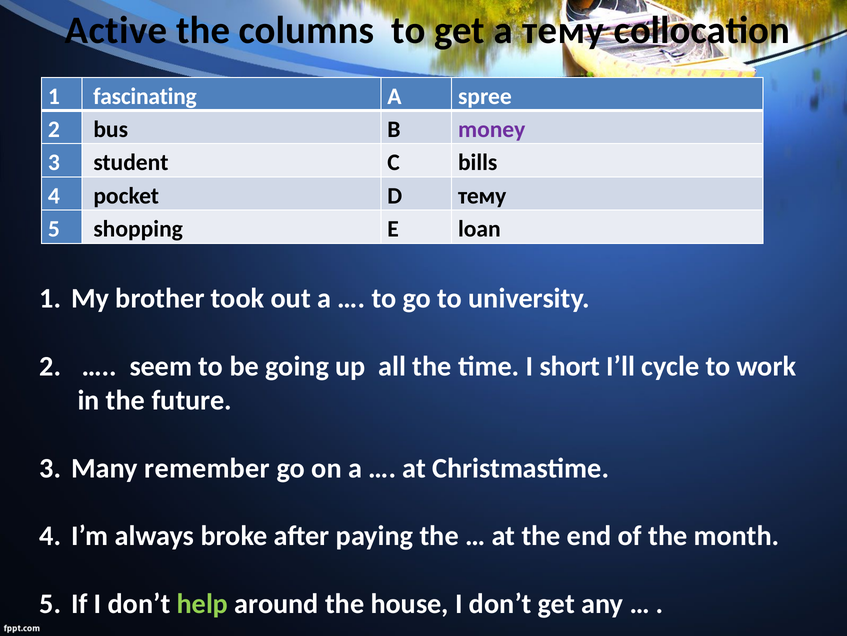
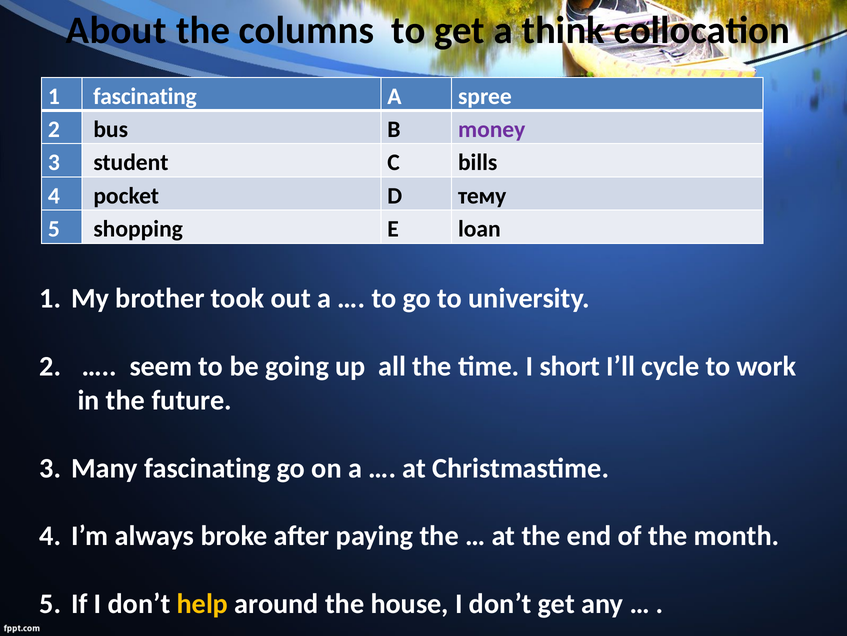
Active: Active -> About
a тему: тему -> think
Many remember: remember -> fascinating
help colour: light green -> yellow
